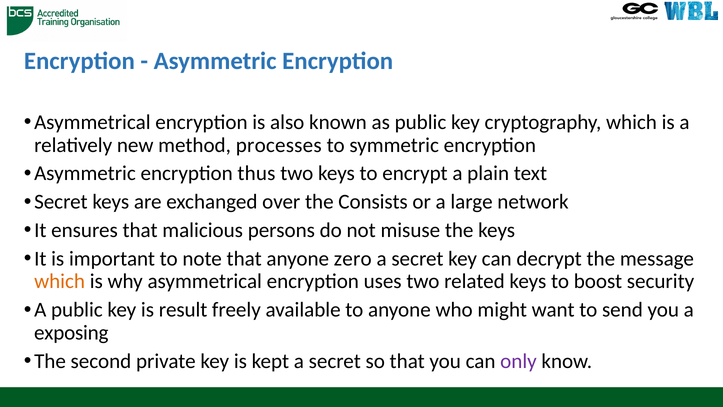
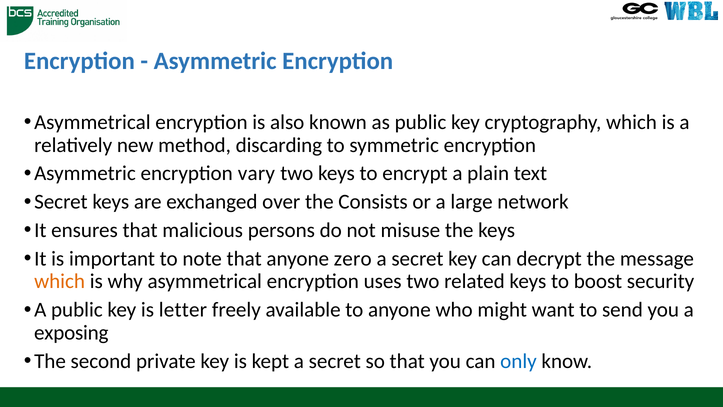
processes: processes -> discarding
thus: thus -> vary
result: result -> letter
only colour: purple -> blue
